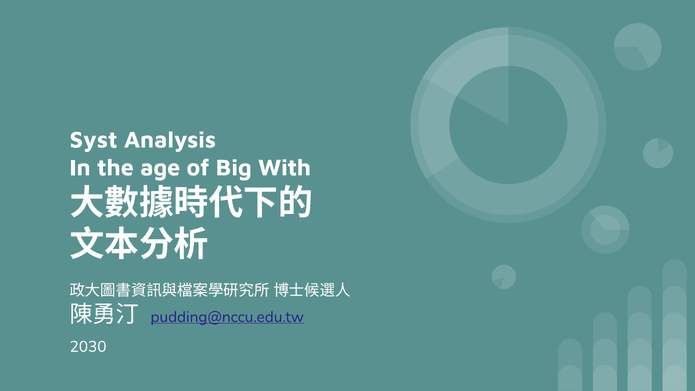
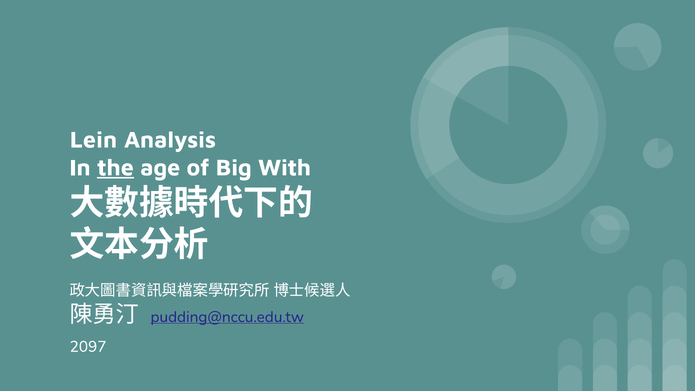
Syst: Syst -> Lein
the underline: none -> present
2030: 2030 -> 2097
